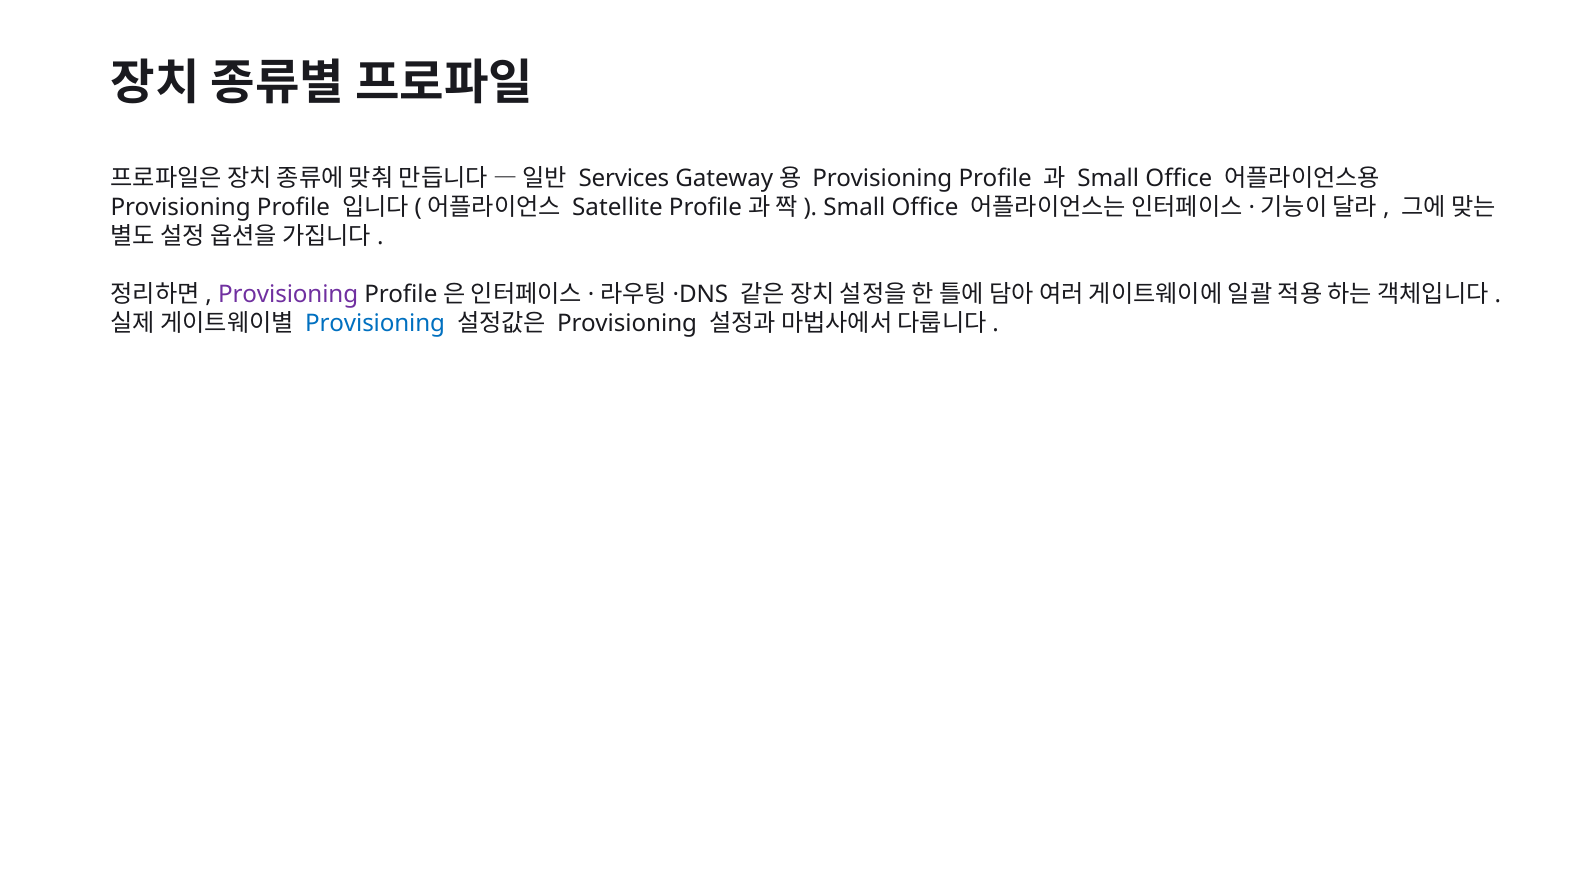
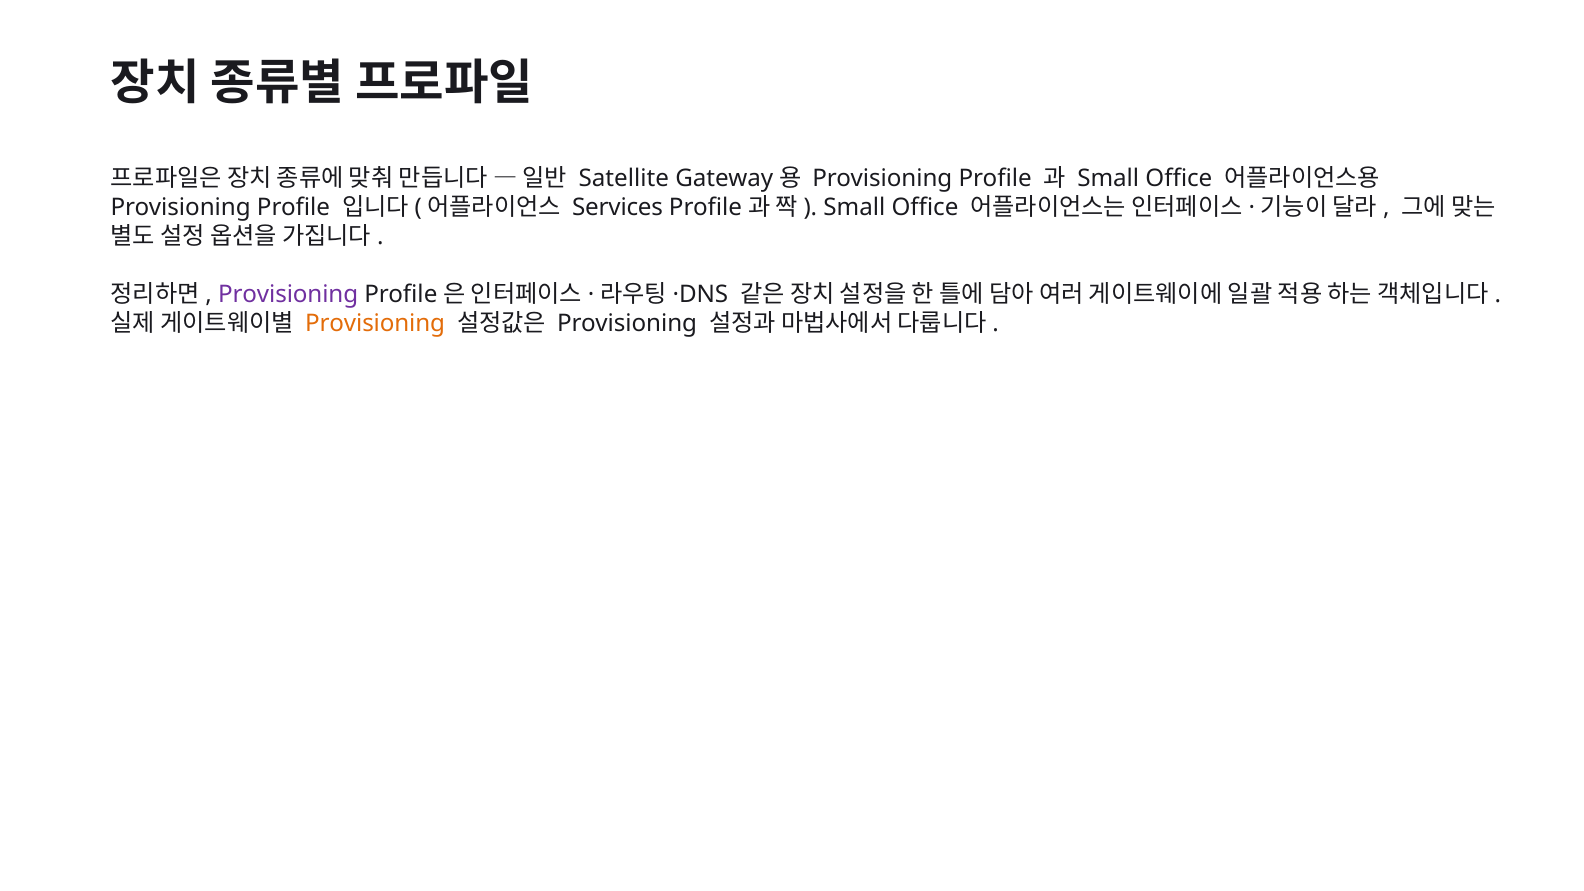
Services: Services -> Satellite
Satellite: Satellite -> Services
Provisioning at (375, 324) colour: blue -> orange
